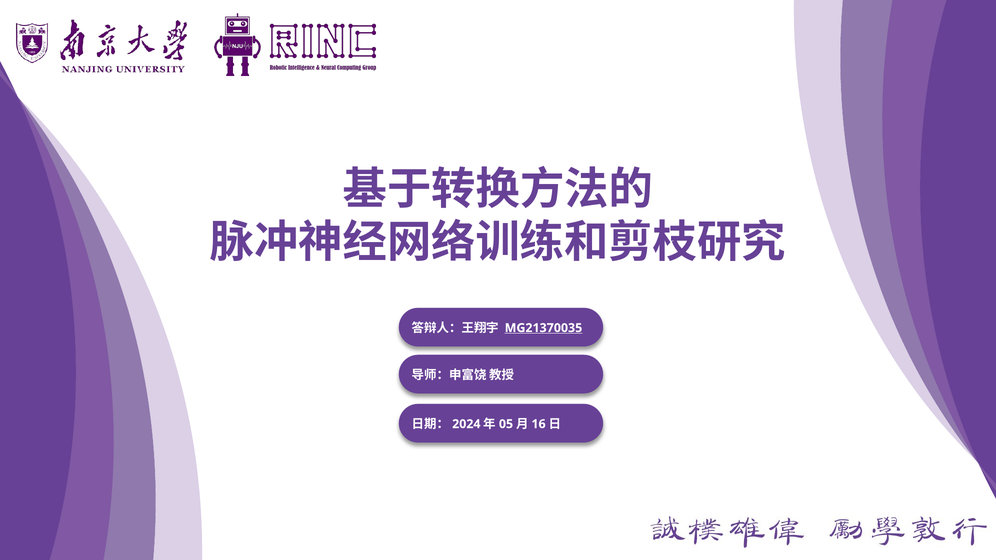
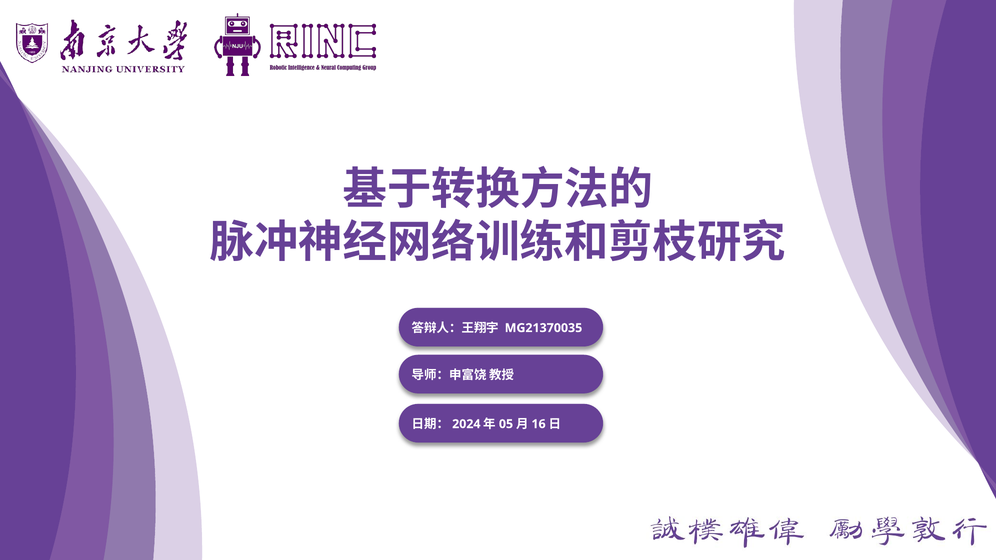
MG21370035 underline: present -> none
